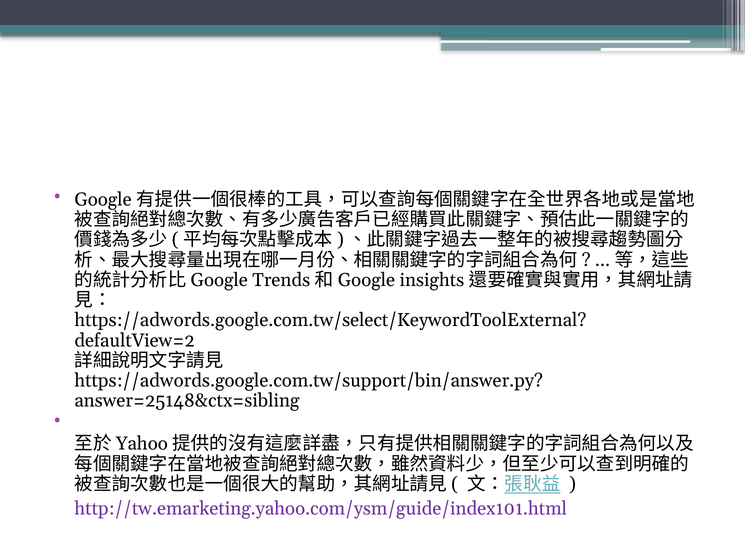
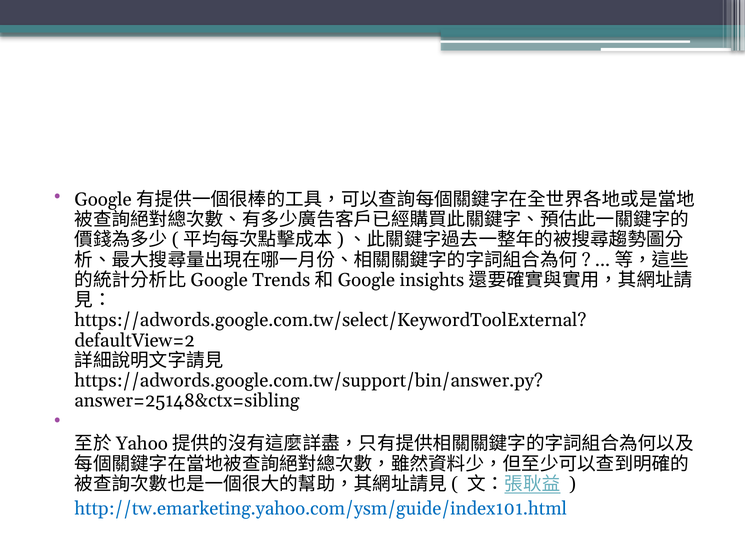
http://tw.emarketing.yahoo.com/ysm/guide/index101.html colour: purple -> blue
